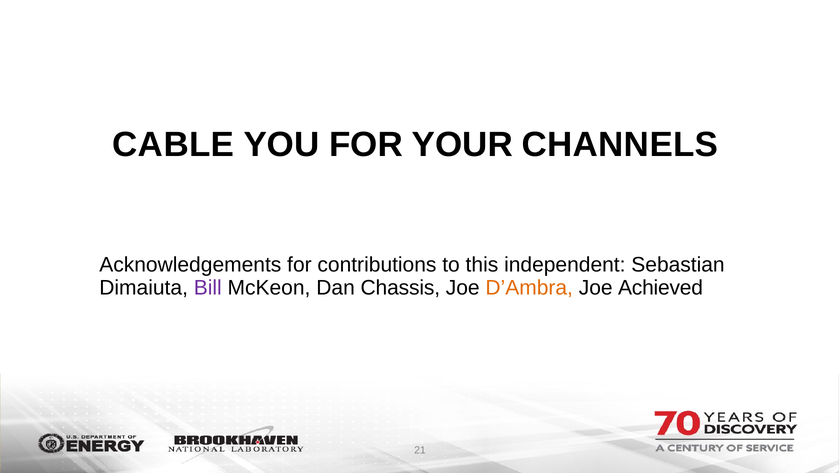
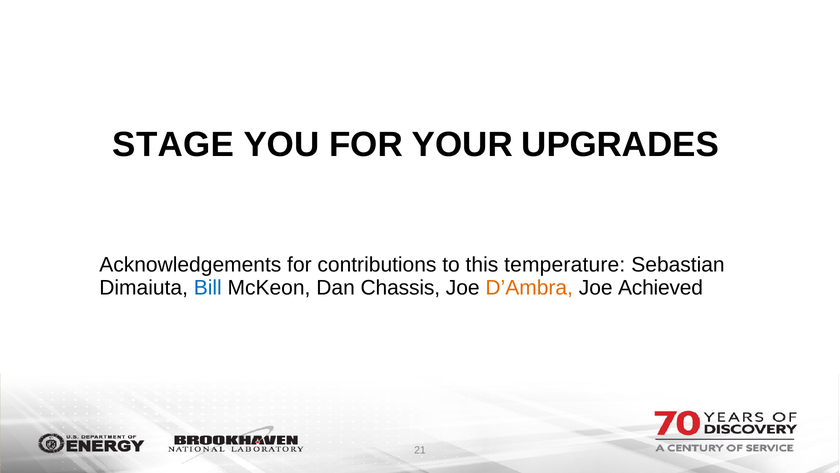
CABLE: CABLE -> STAGE
CHANNELS: CHANNELS -> UPGRADES
independent: independent -> temperature
Bill colour: purple -> blue
